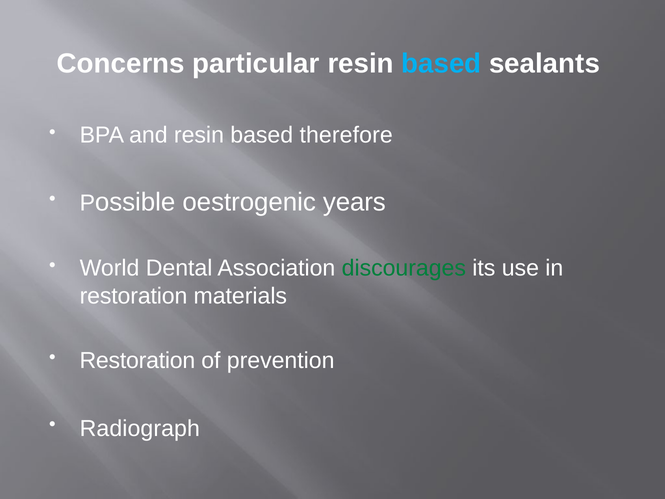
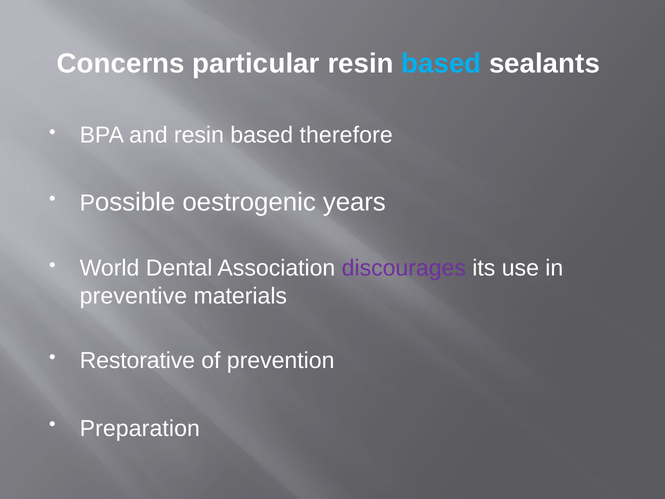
discourages colour: green -> purple
restoration at (134, 296): restoration -> preventive
Restoration at (137, 360): Restoration -> Restorative
Radiograph: Radiograph -> Preparation
